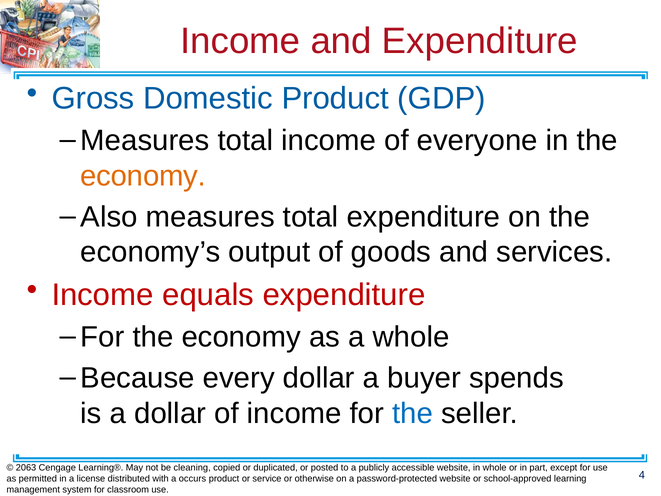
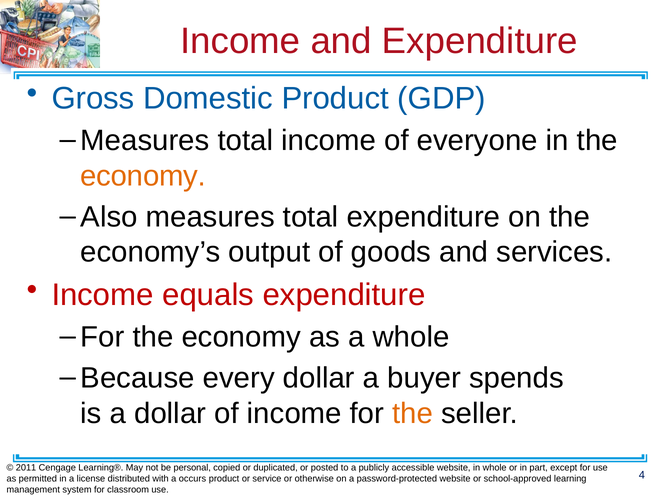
the at (413, 413) colour: blue -> orange
2063: 2063 -> 2011
cleaning: cleaning -> personal
